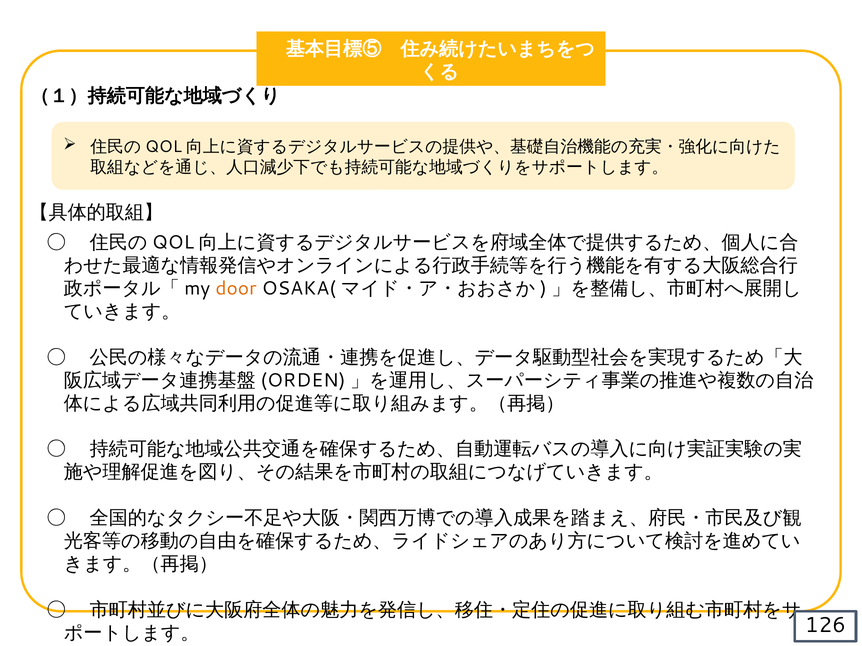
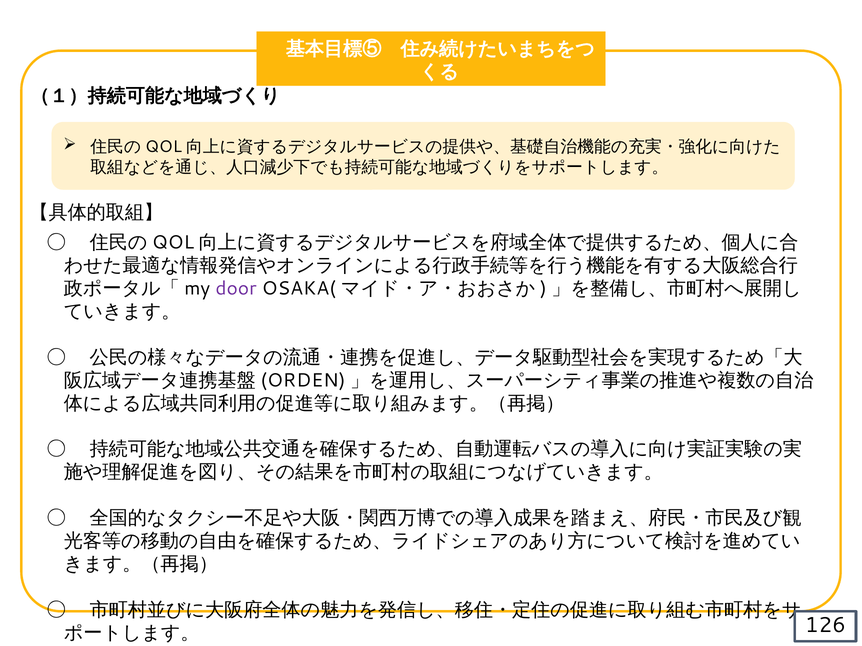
door colour: orange -> purple
